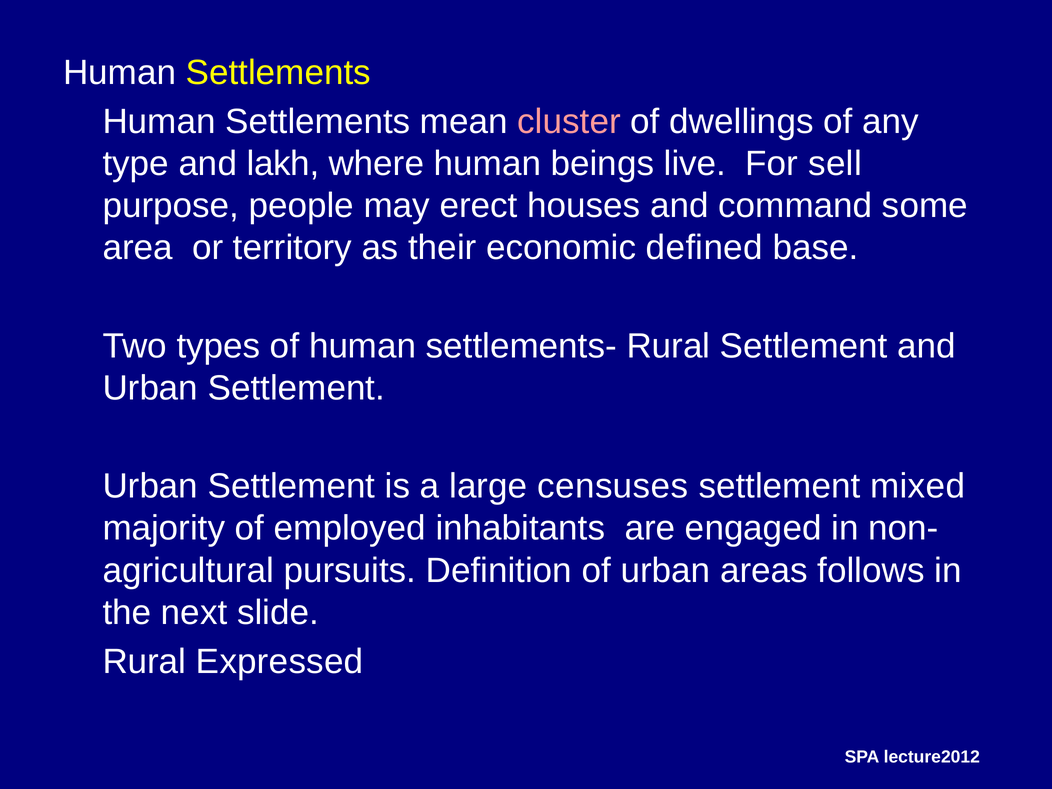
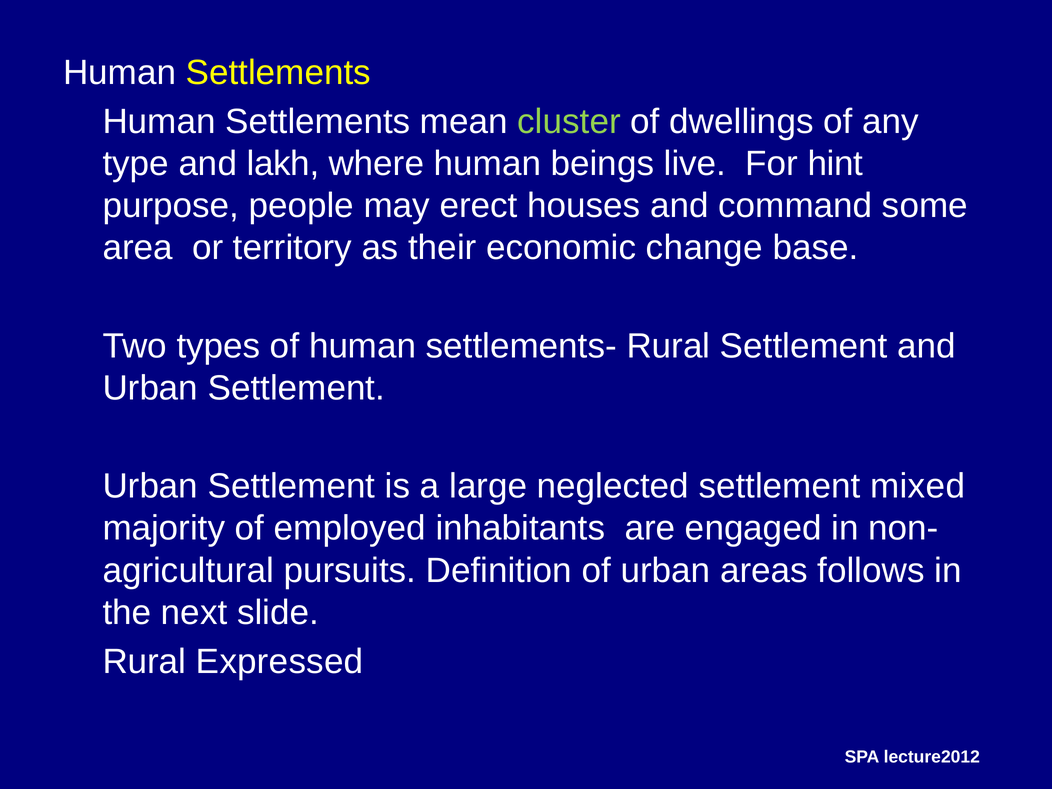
cluster colour: pink -> light green
sell: sell -> hint
defined: defined -> change
censuses: censuses -> neglected
